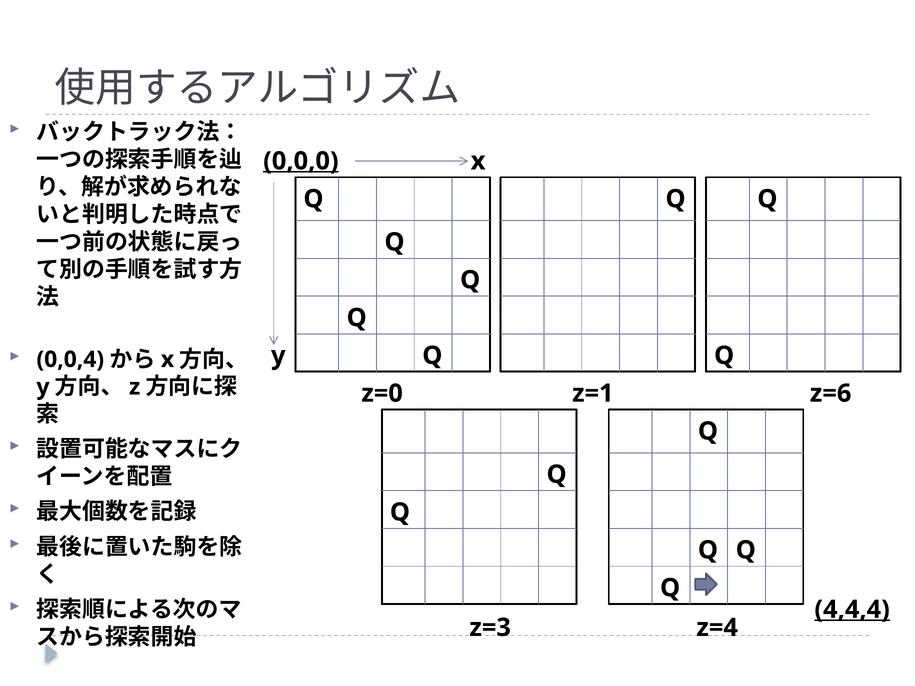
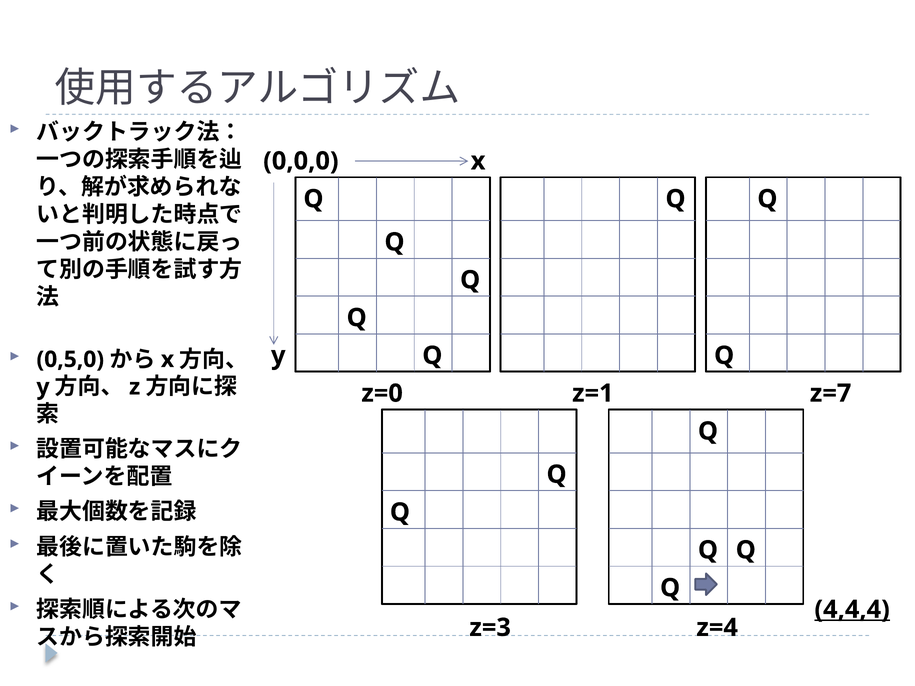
0,0,0 underline: present -> none
0,0,4: 0,0,4 -> 0,5,0
z=6: z=6 -> z=7
